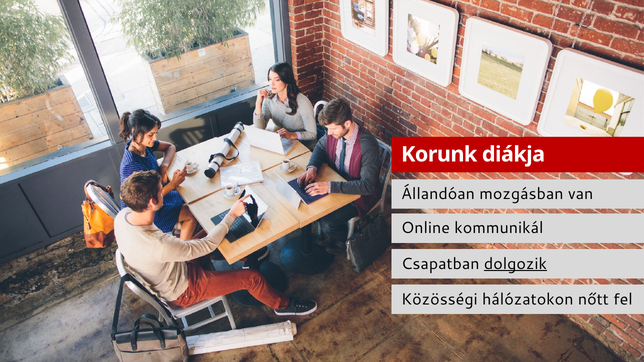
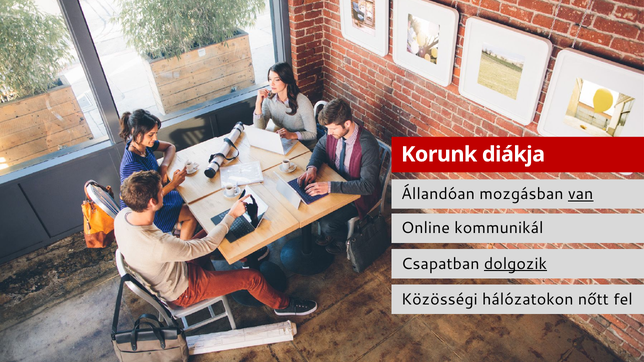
van underline: none -> present
